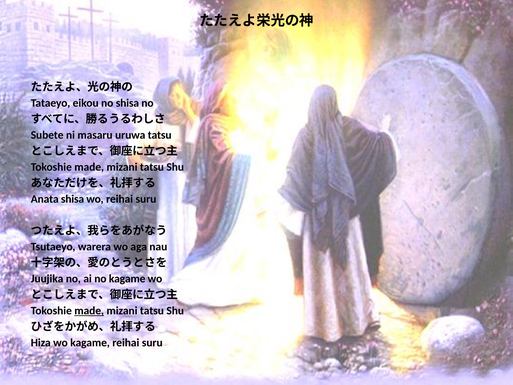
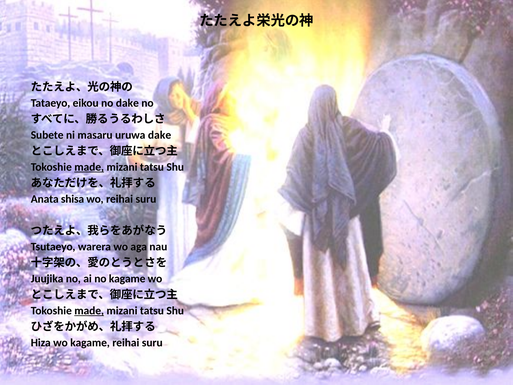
no shisa: shisa -> dake
uruwa tatsu: tatsu -> dake
made at (89, 167) underline: none -> present
